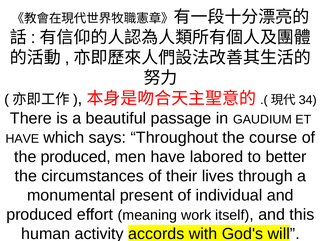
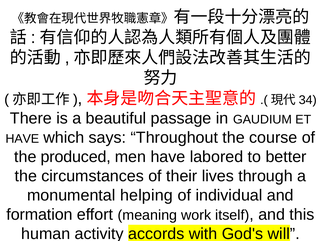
present: present -> helping
produced at (39, 214): produced -> formation
